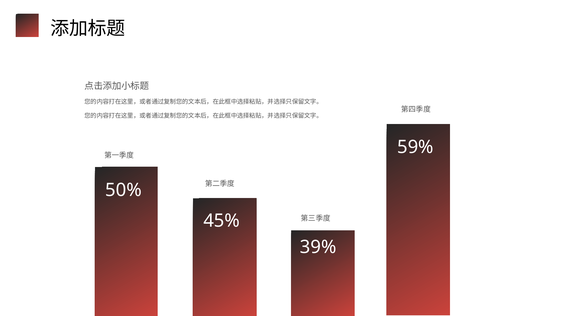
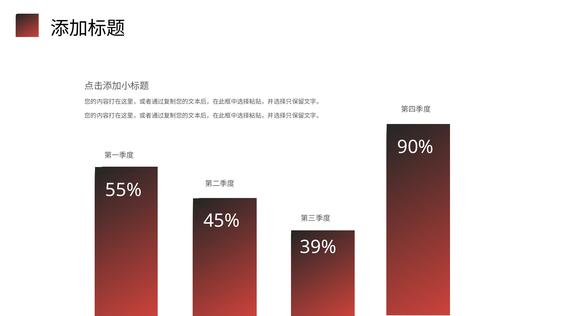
59%: 59% -> 90%
50%: 50% -> 55%
